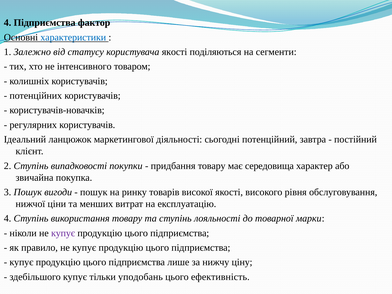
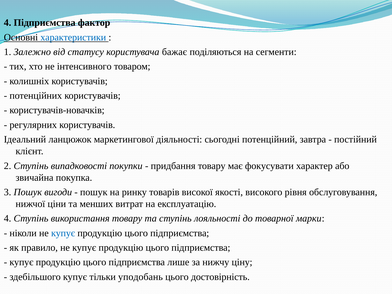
користувача якості: якості -> бажає
середовища: середовища -> фокусувати
купує at (63, 233) colour: purple -> blue
ефективність: ефективність -> достовірність
